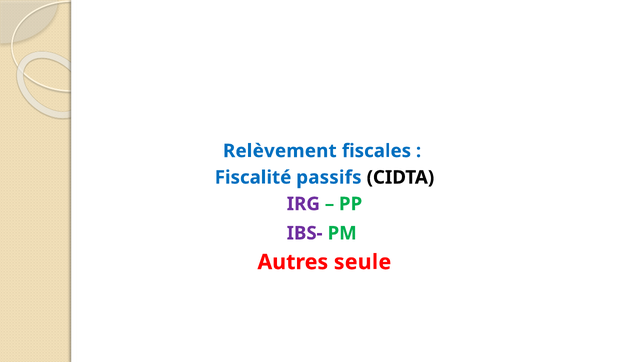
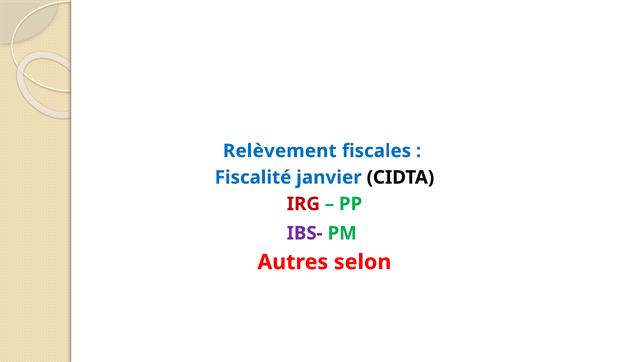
passifs: passifs -> janvier
IRG colour: purple -> red
seule: seule -> selon
